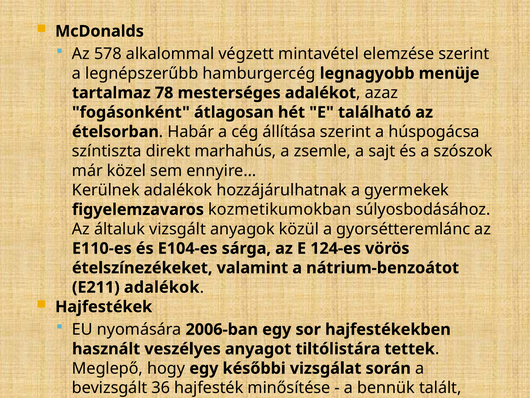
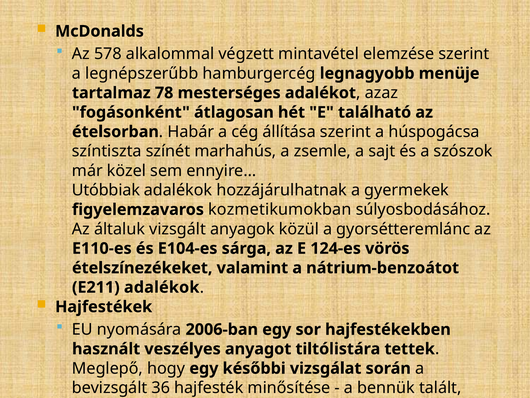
direkt: direkt -> színét
Kerülnek: Kerülnek -> Utóbbiak
